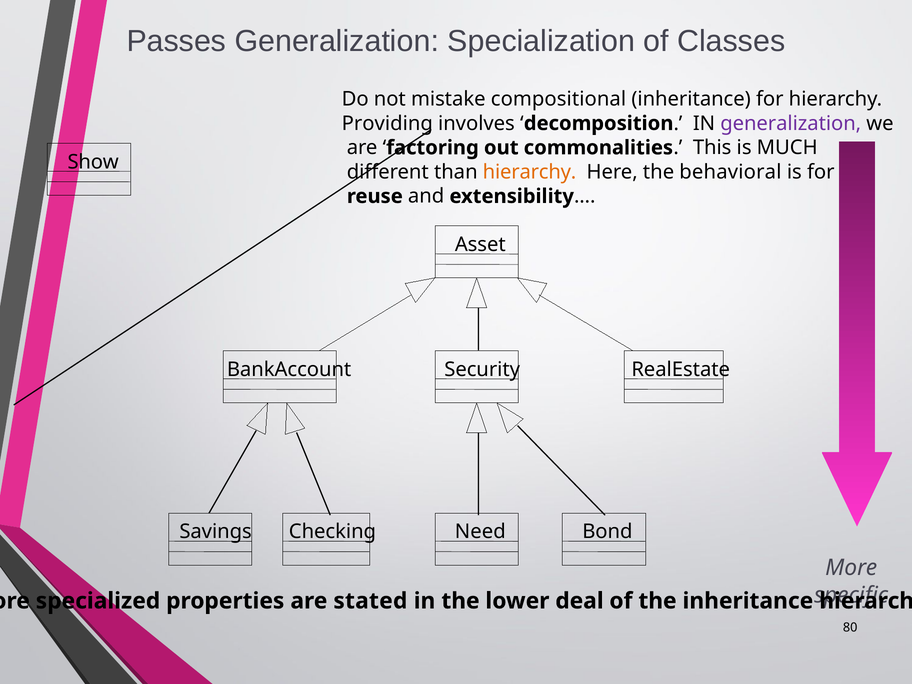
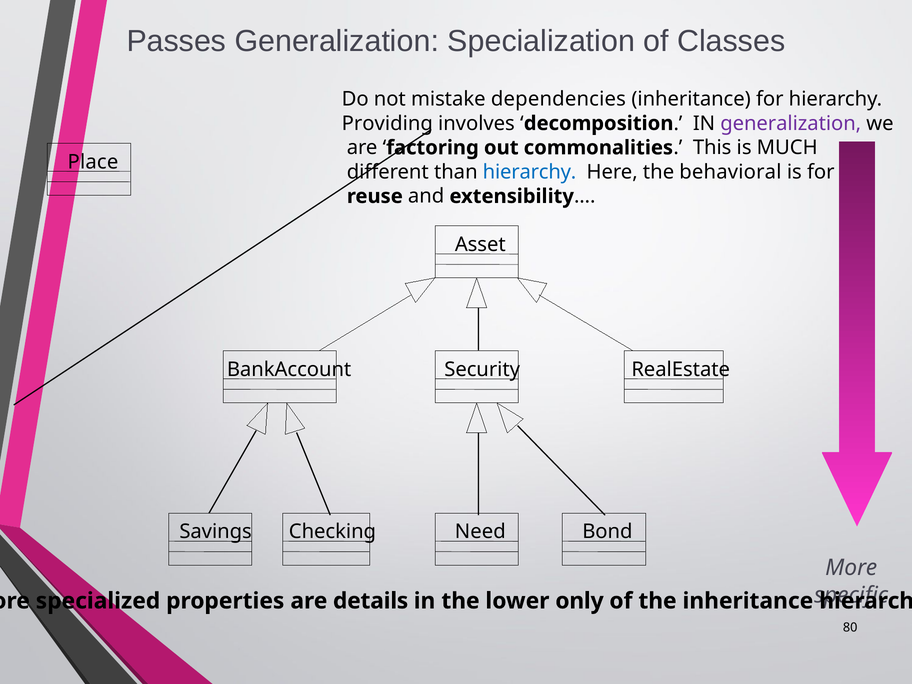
compositional: compositional -> dependencies
Show: Show -> Place
hierarchy at (530, 172) colour: orange -> blue
stated: stated -> details
deal: deal -> only
